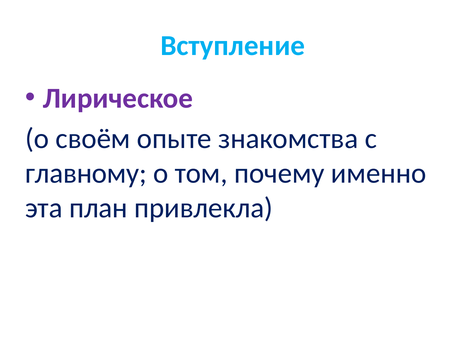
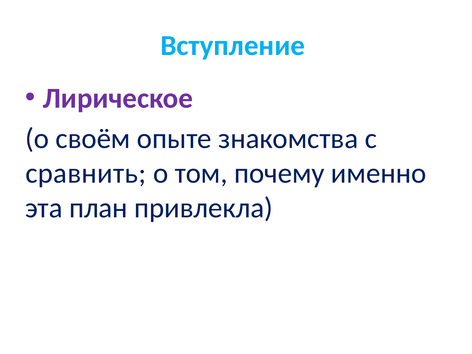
главному: главному -> сравнить
